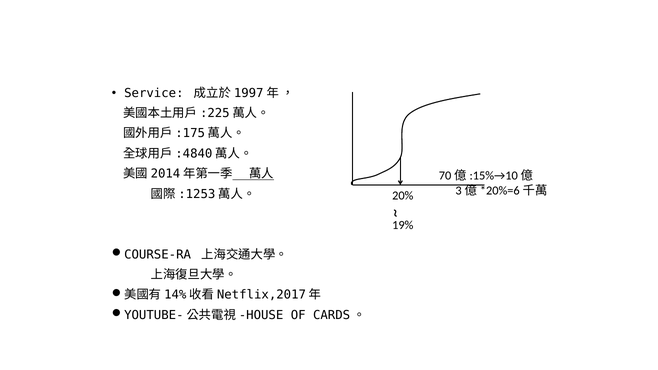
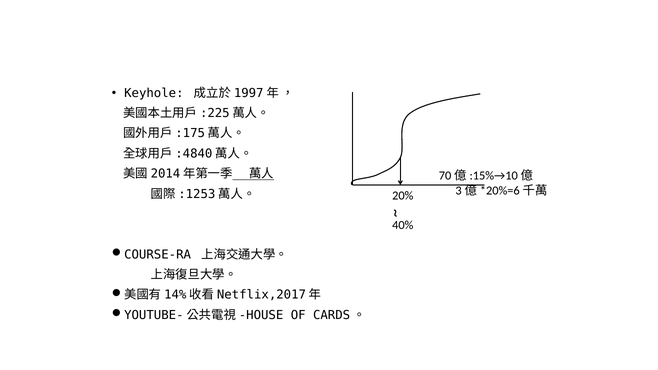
Service: Service -> Keyhole
19%: 19% -> 40%
